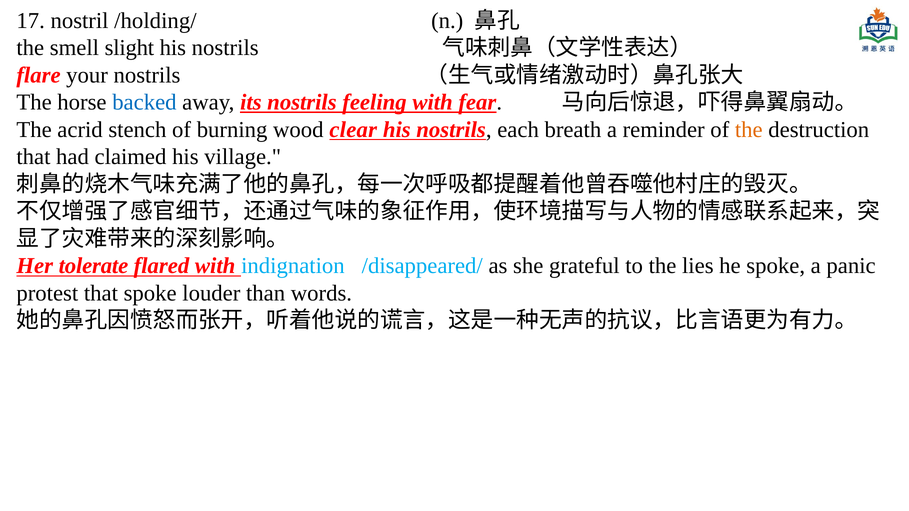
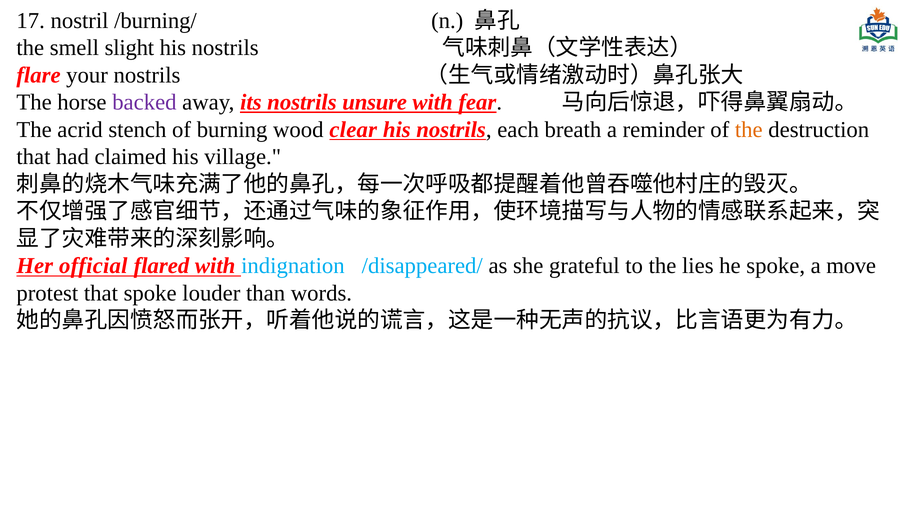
/holding/: /holding/ -> /burning/
backed colour: blue -> purple
feeling: feeling -> unsure
tolerate: tolerate -> official
panic: panic -> move
